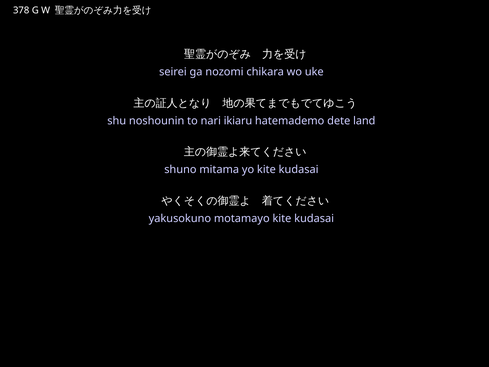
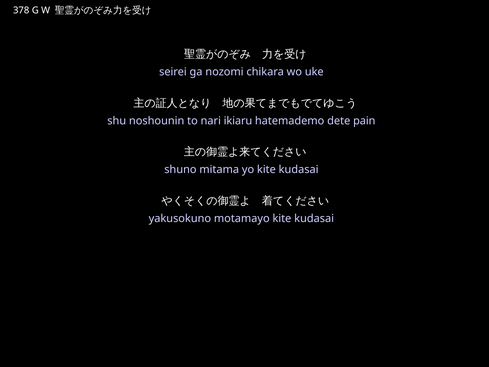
land: land -> pain
